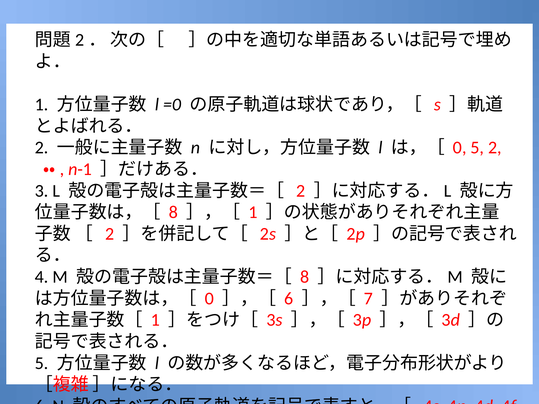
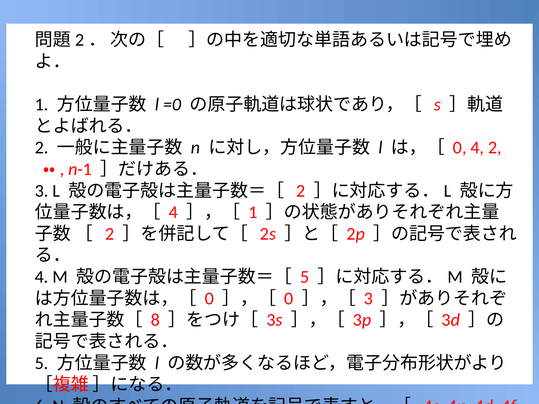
0 5: 5 -> 4
8 at (173, 212): 8 -> 4
8 at (305, 277): 8 -> 5
6 at (289, 299): 6 -> 0
7 at (368, 299): 7 -> 3
1 at (155, 320): 1 -> 8
